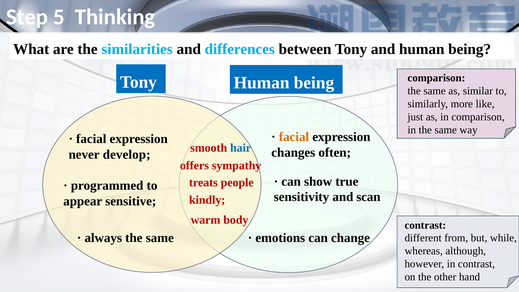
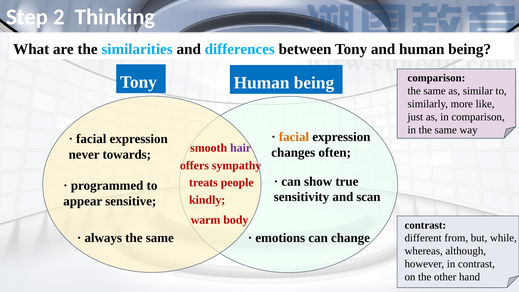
5: 5 -> 2
hair colour: blue -> purple
develop: develop -> towards
